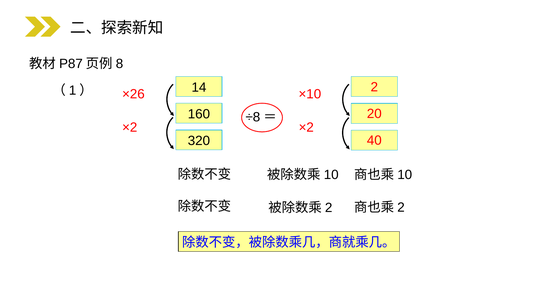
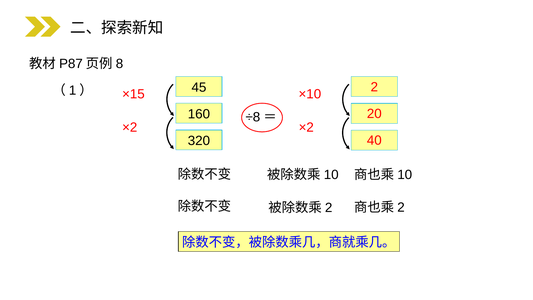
14: 14 -> 45
×26: ×26 -> ×15
